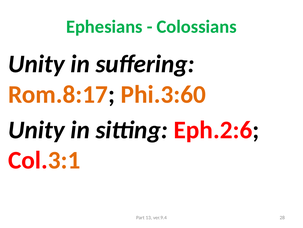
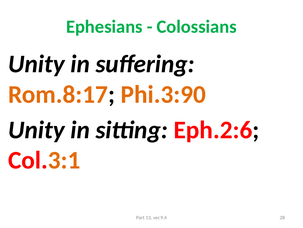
Phi.3:60: Phi.3:60 -> Phi.3:90
